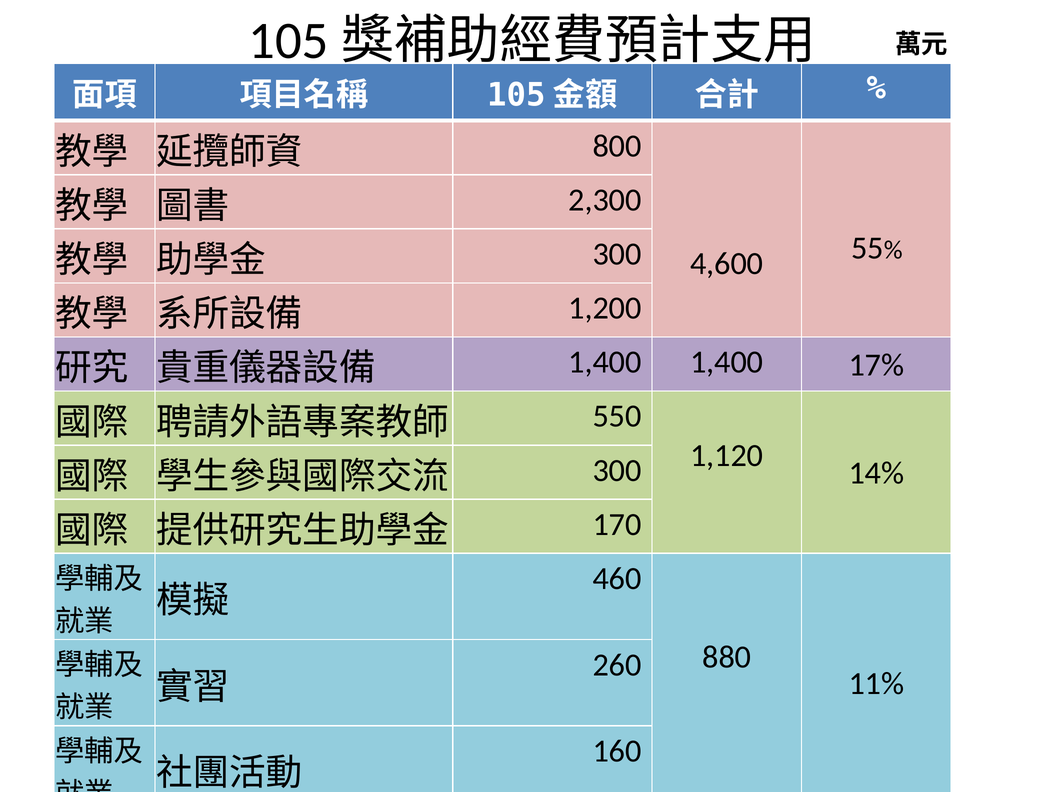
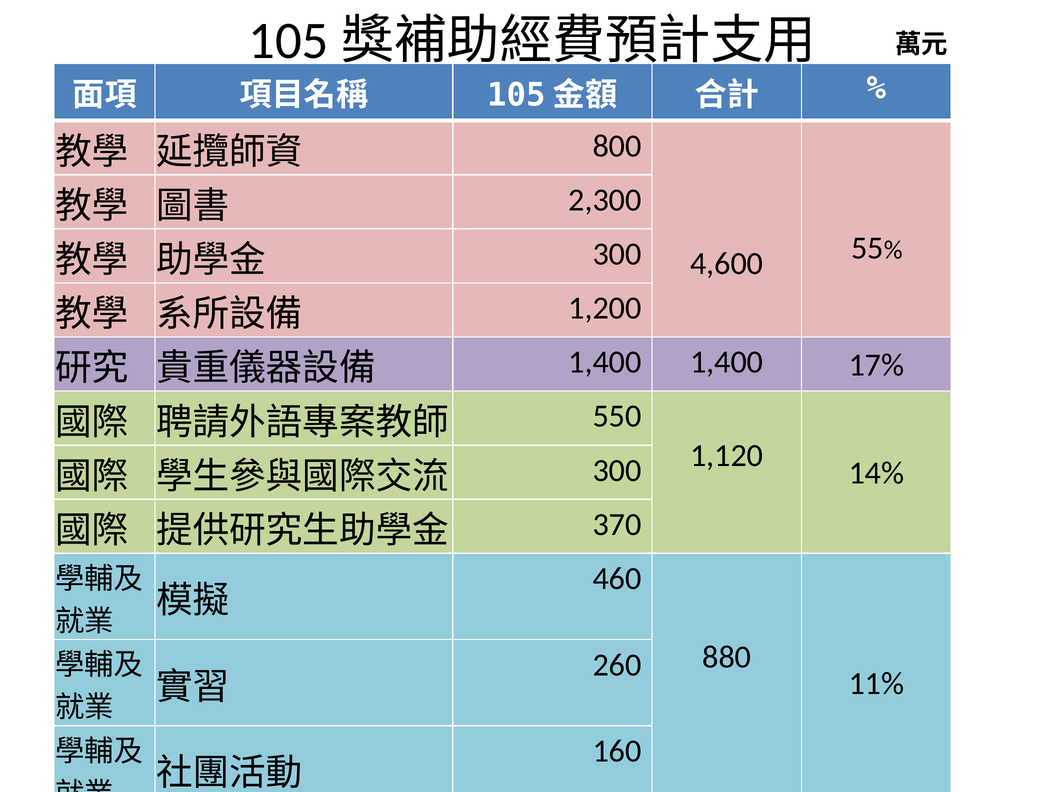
170: 170 -> 370
